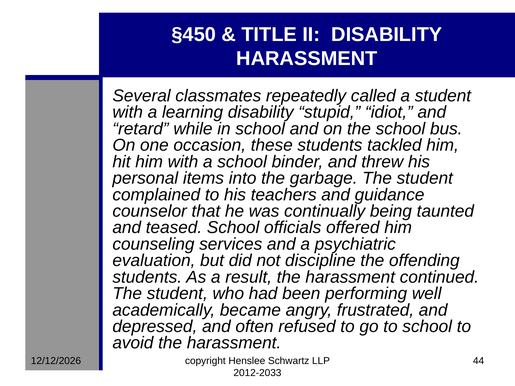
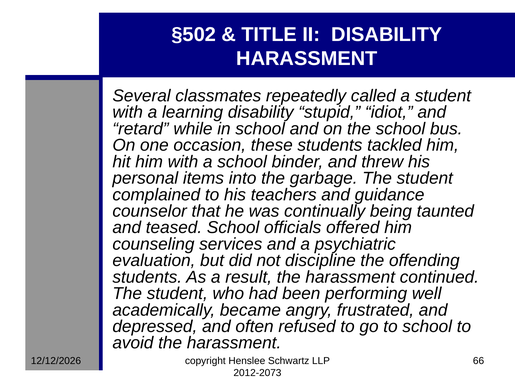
§450: §450 -> §502
44: 44 -> 66
2012-2033: 2012-2033 -> 2012-2073
